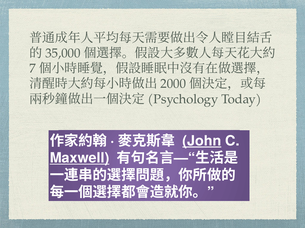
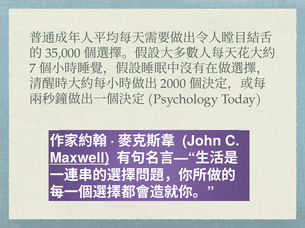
John underline: present -> none
